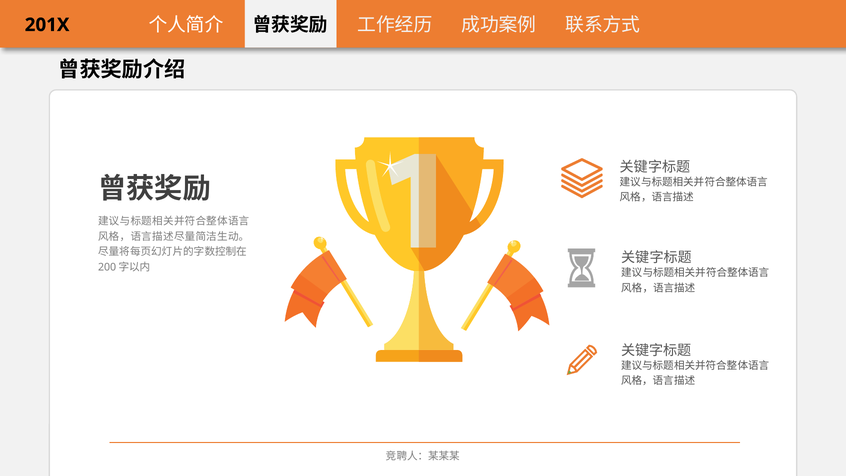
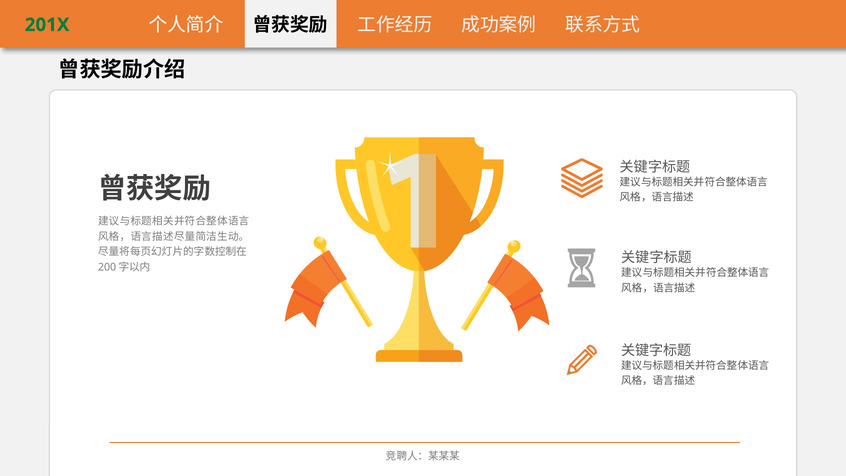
201X colour: black -> green
